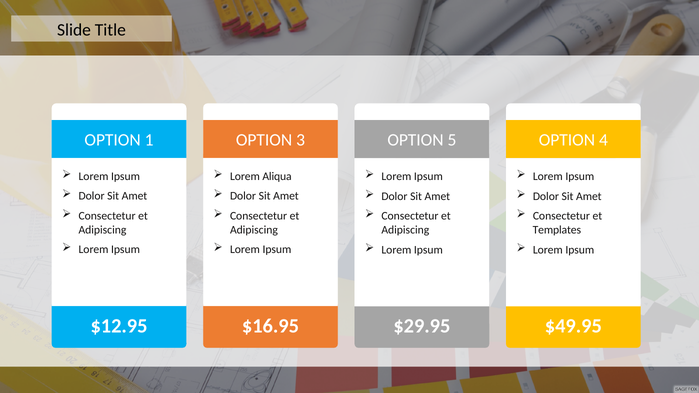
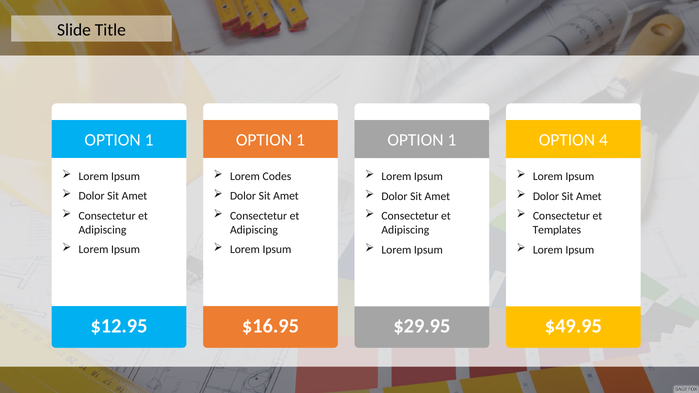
3 at (301, 140): 3 -> 1
5 at (452, 140): 5 -> 1
Aliqua: Aliqua -> Codes
